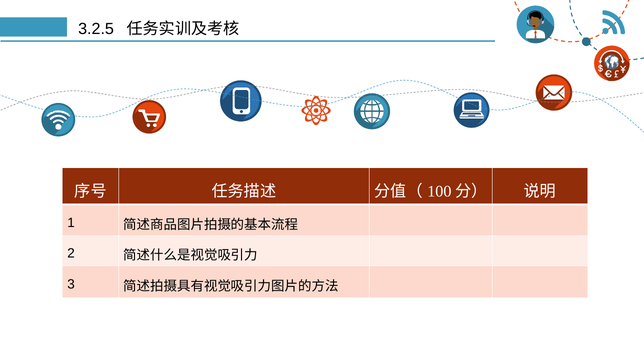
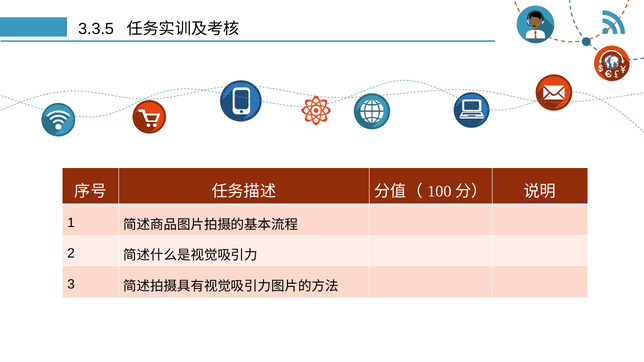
3.2.5: 3.2.5 -> 3.3.5
